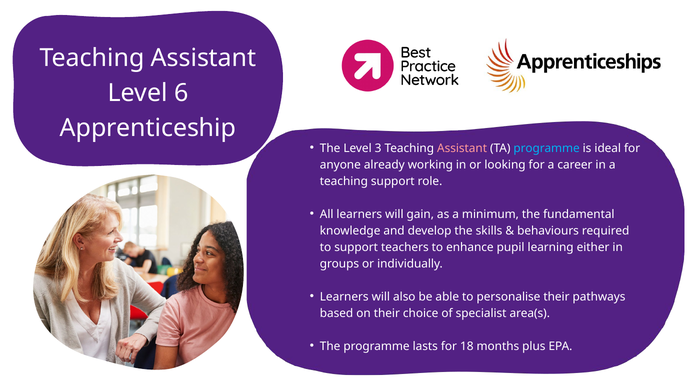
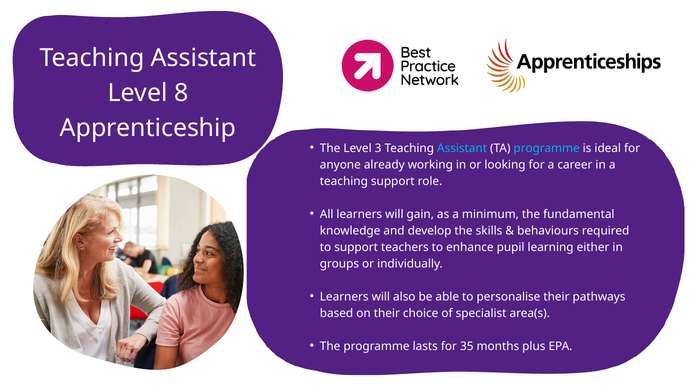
6: 6 -> 8
Assistant at (462, 148) colour: pink -> light blue
18: 18 -> 35
